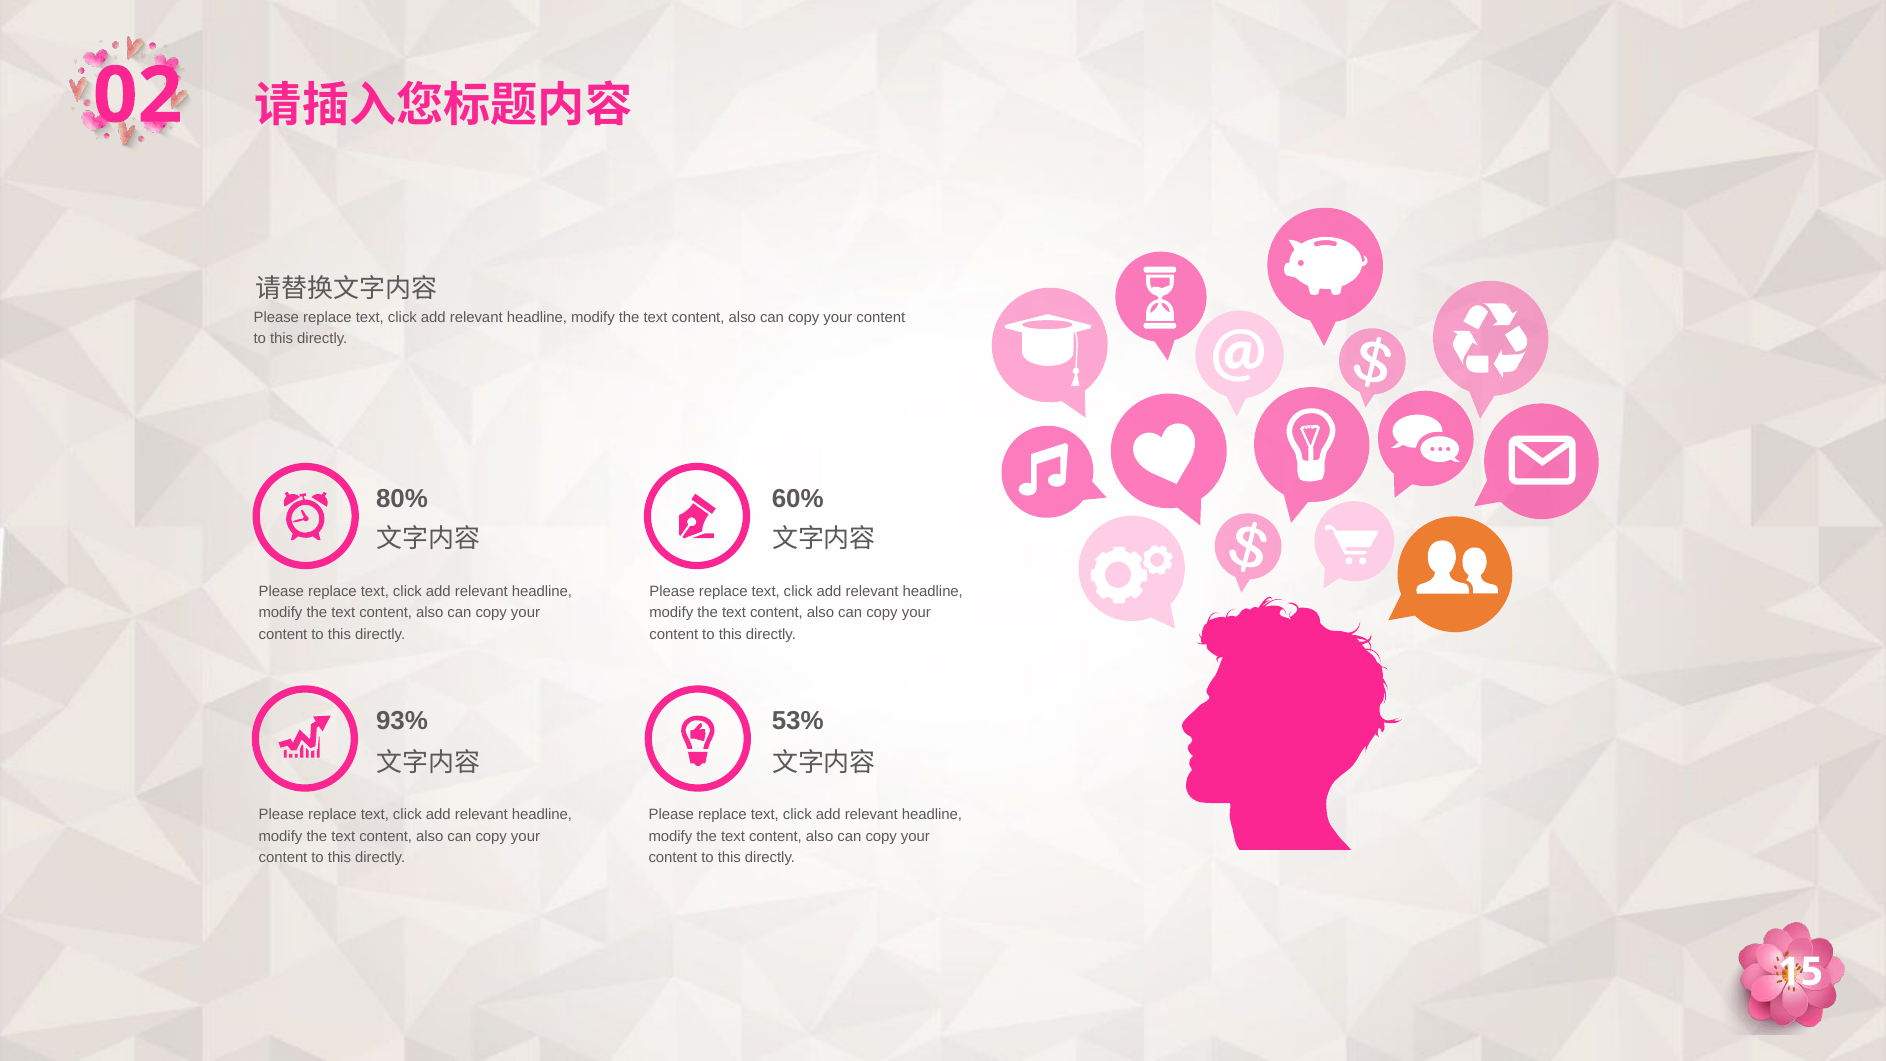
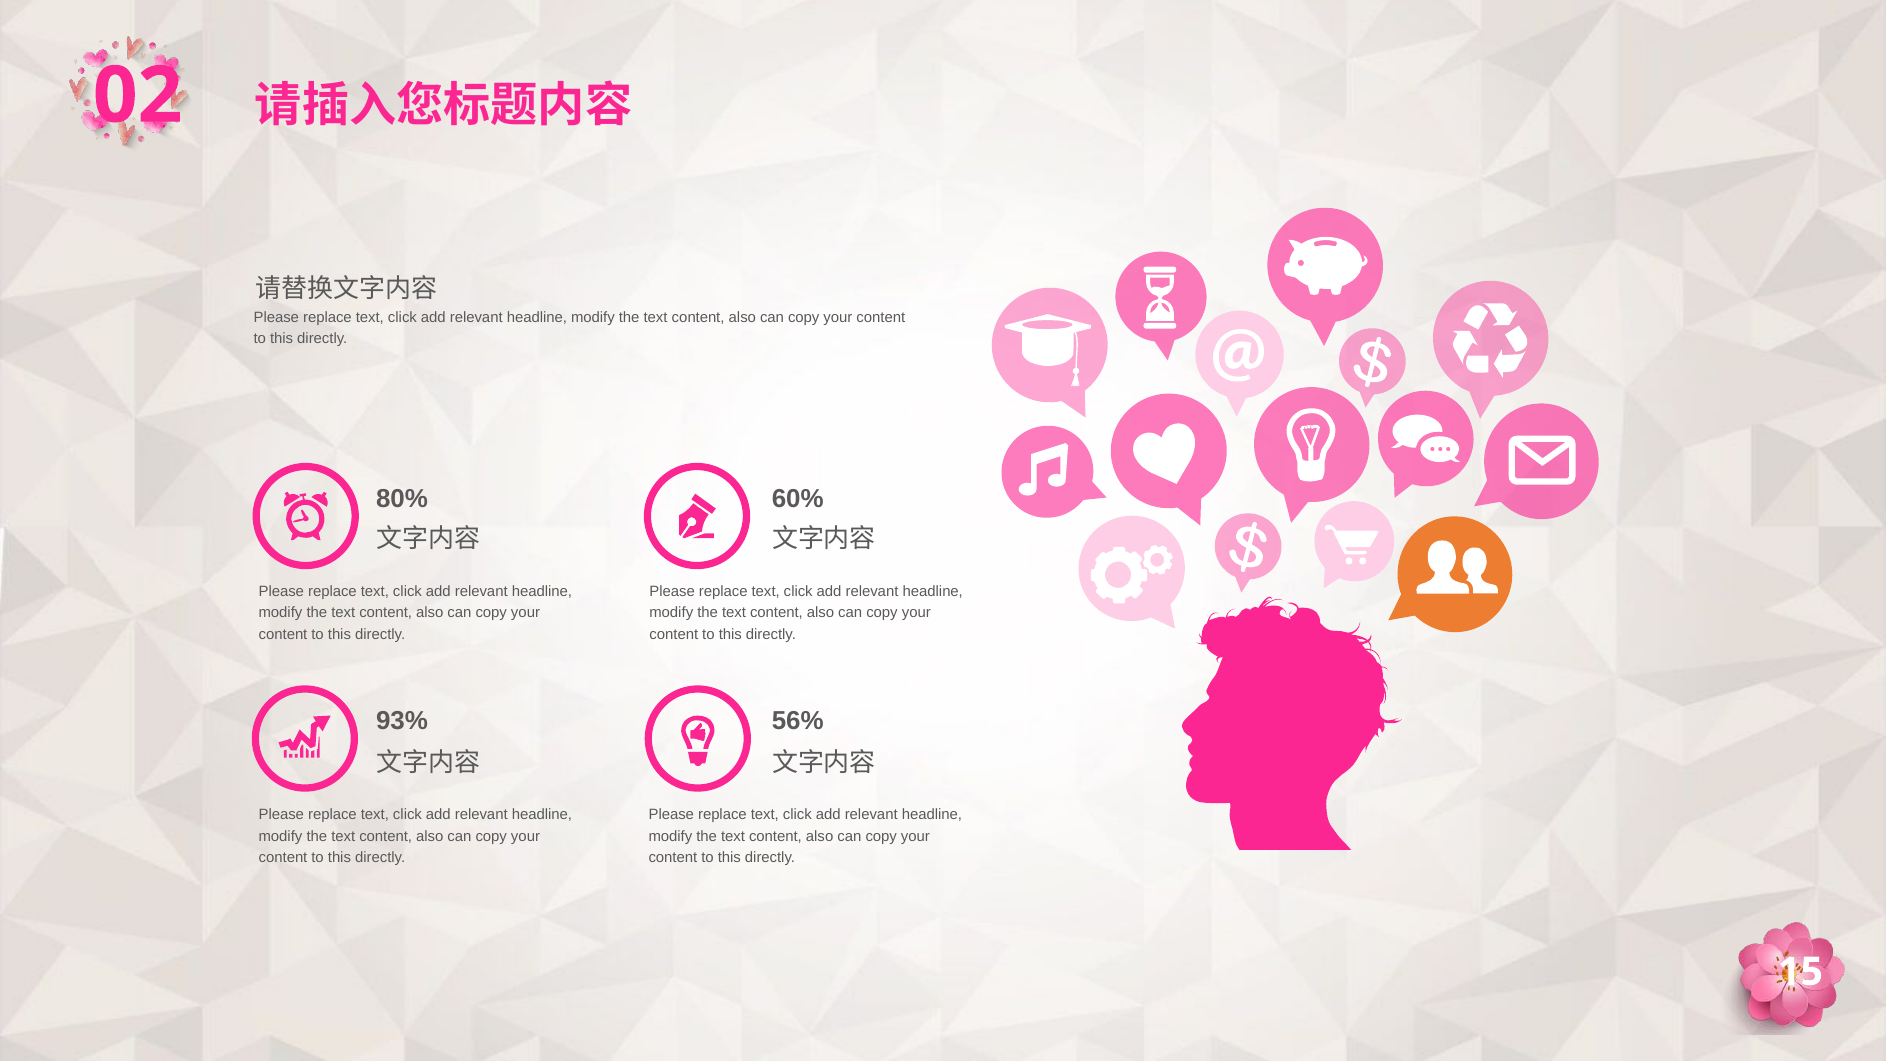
53%: 53% -> 56%
